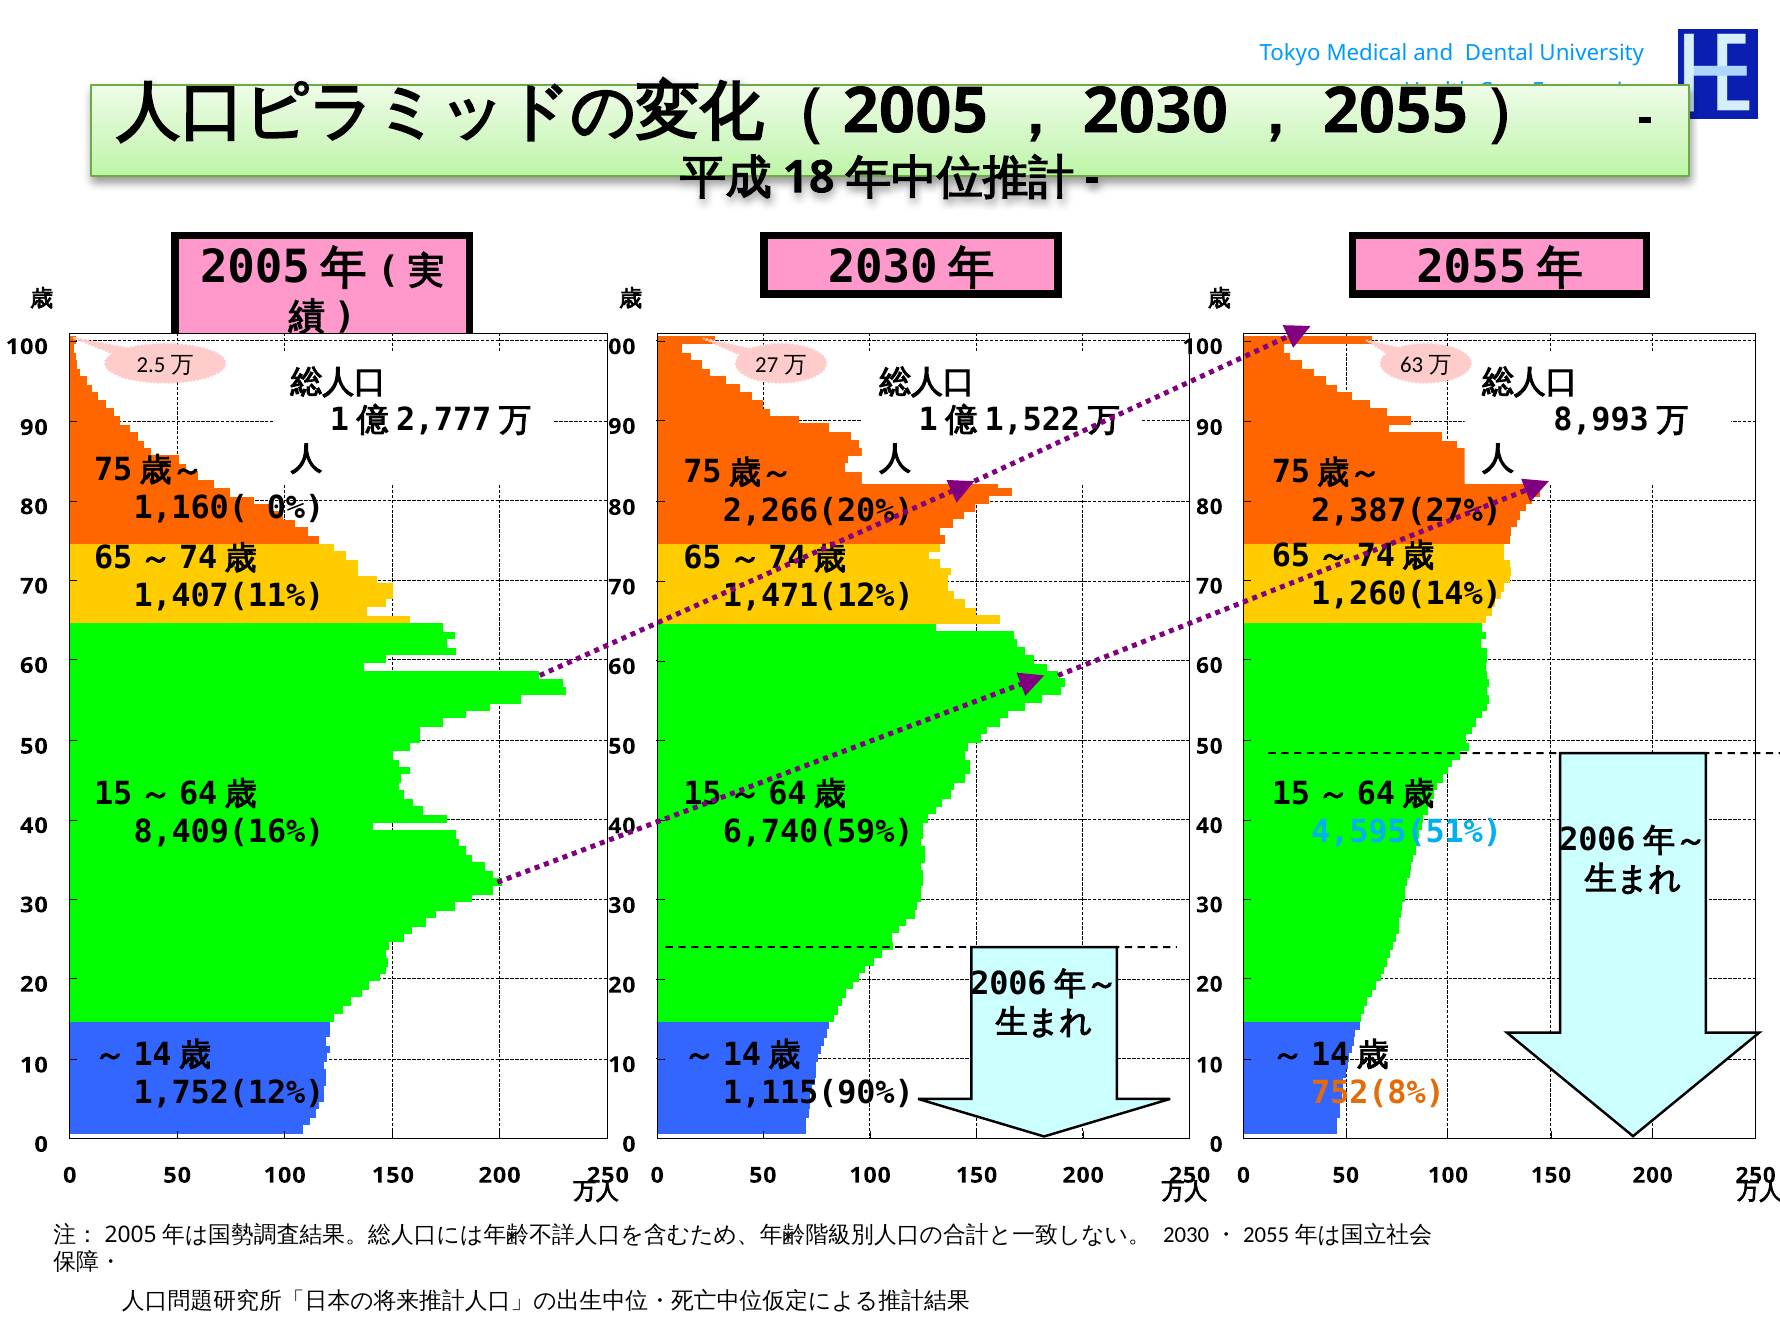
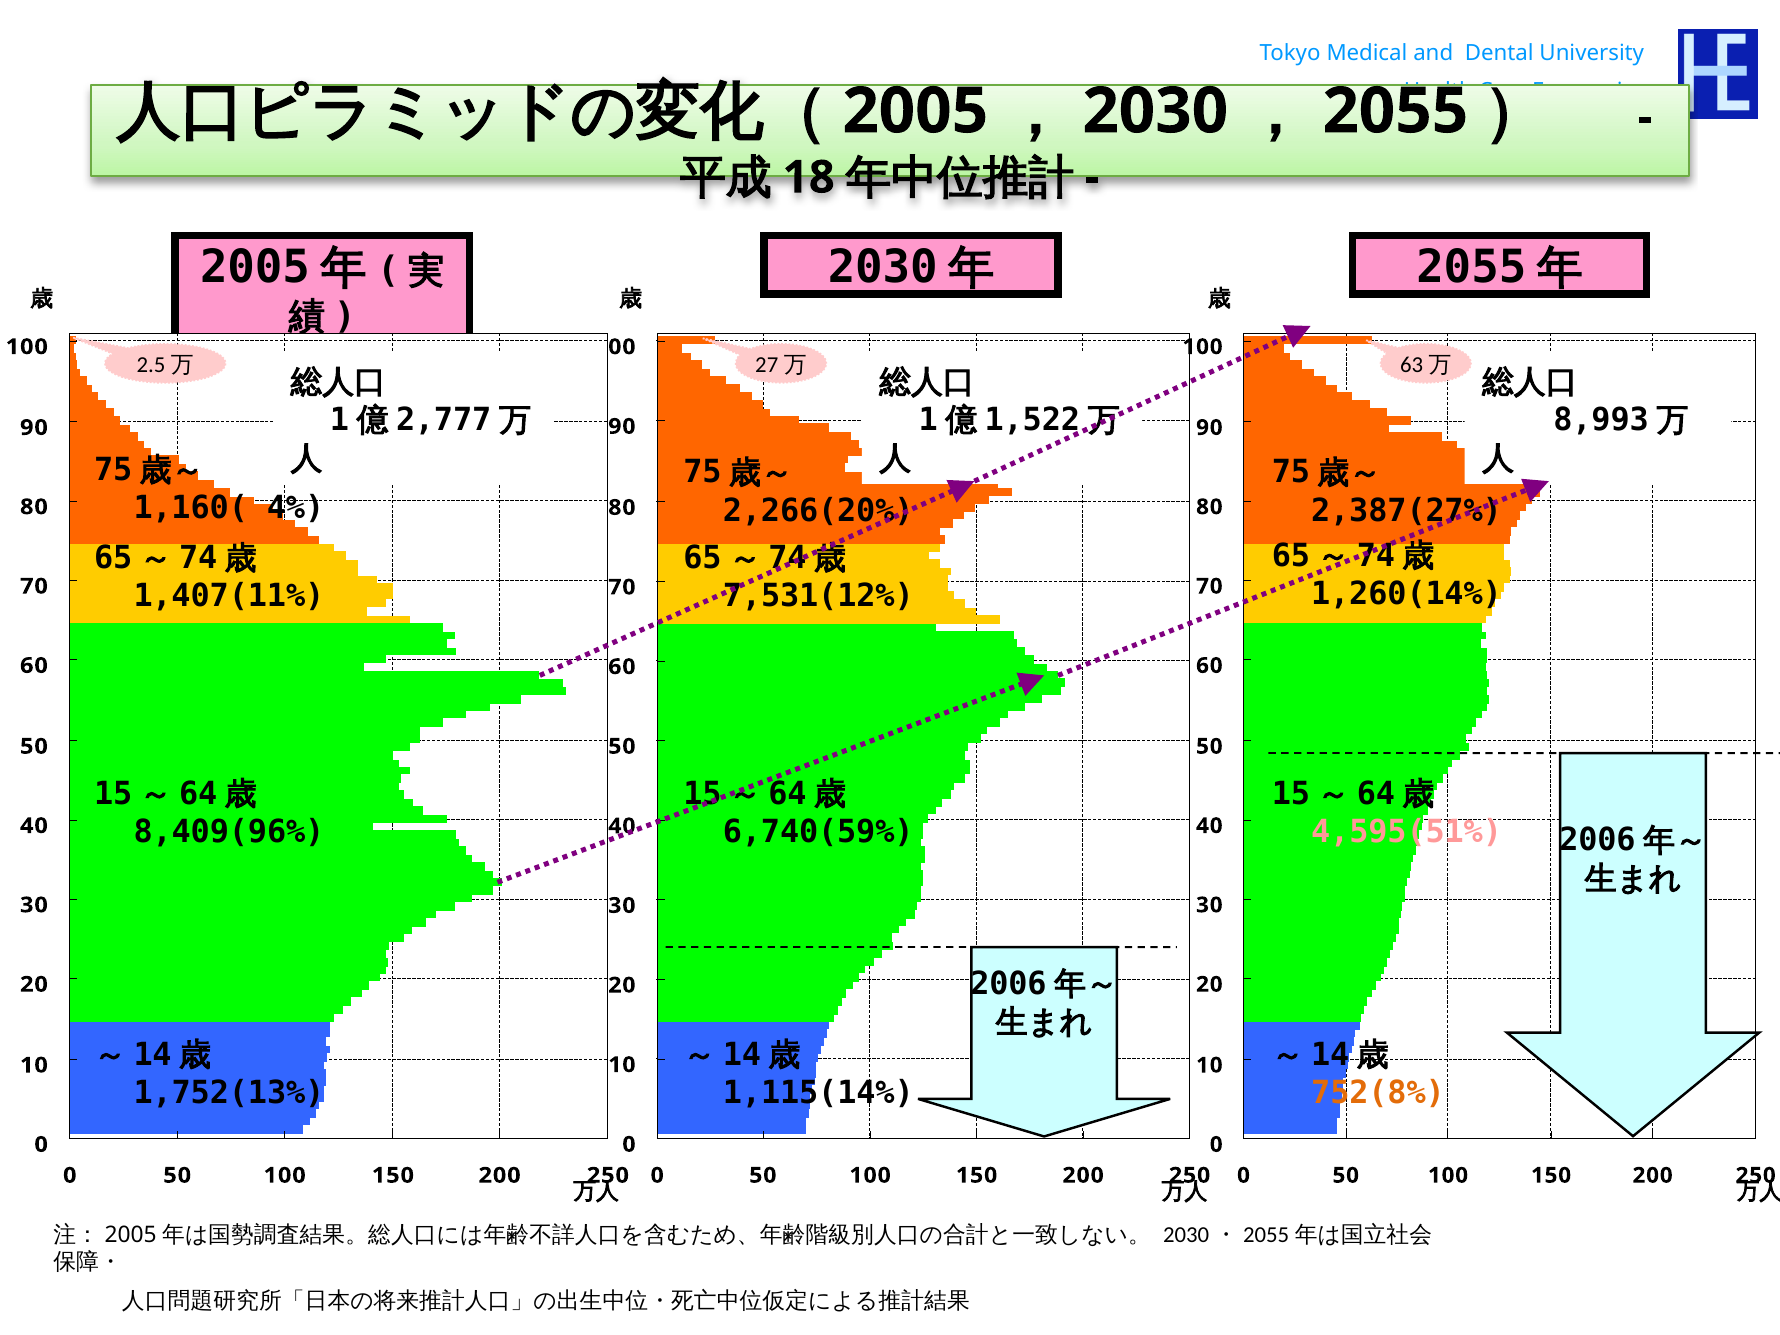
0%: 0% -> 4%
1,471(12%: 1,471(12% -> 7,531(12%
8,409(16%: 8,409(16% -> 8,409(96%
4,595(51% colour: light blue -> pink
1,752(12%: 1,752(12% -> 1,752(13%
1,115(90%: 1,115(90% -> 1,115(14%
